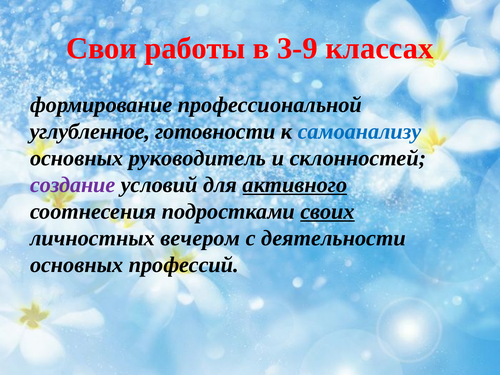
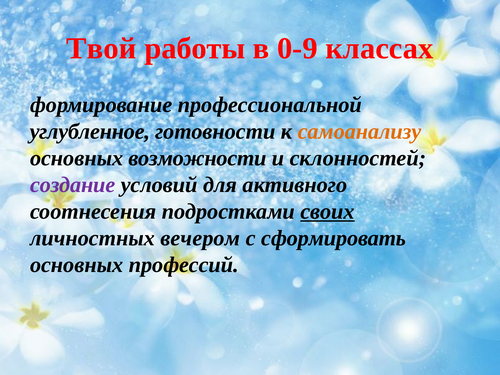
Свои: Свои -> Твой
3-9: 3-9 -> 0-9
самоанализу colour: blue -> orange
руководитель: руководитель -> возможности
активного underline: present -> none
деятельности: деятельности -> сформировать
